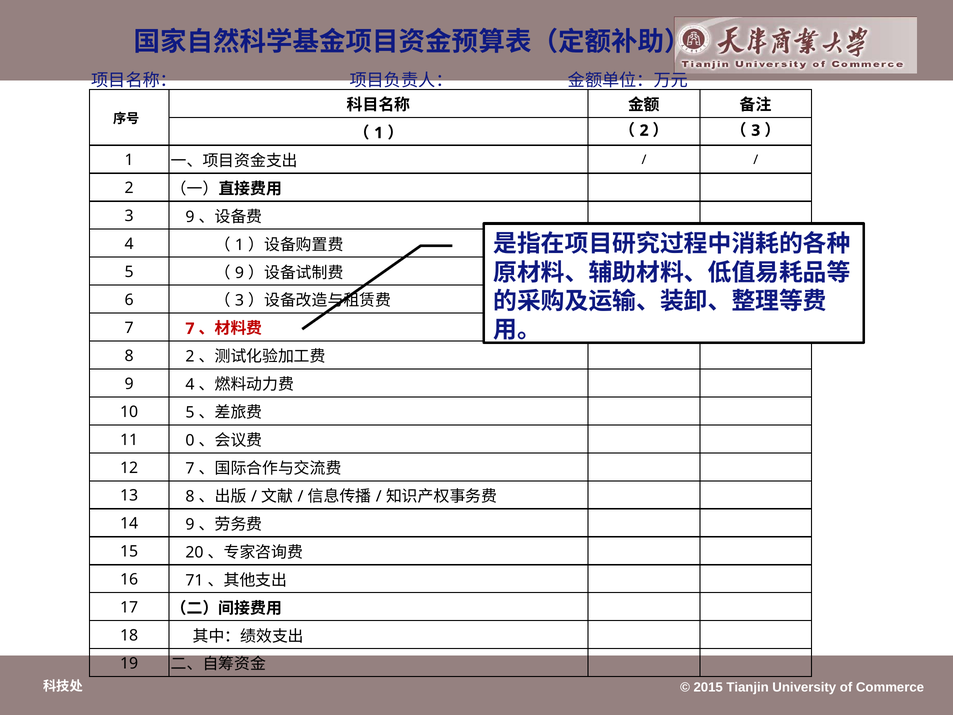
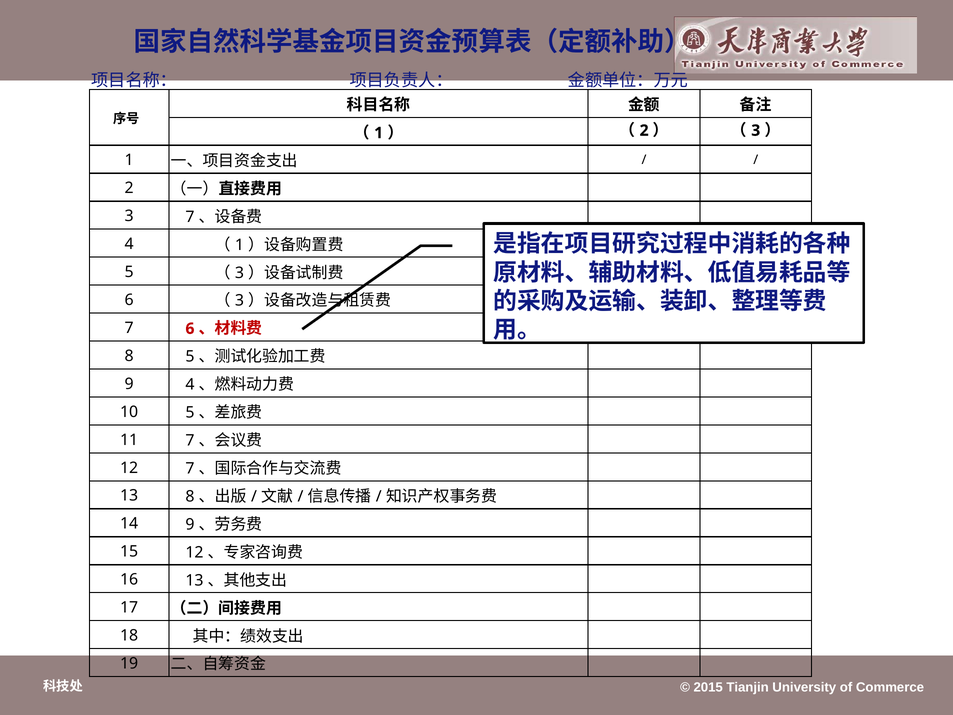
3 9: 9 -> 7
9 at (240, 273): 9 -> 3
7 7: 7 -> 6
8 2: 2 -> 5
11 0: 0 -> 7
15 20: 20 -> 12
16 71: 71 -> 13
